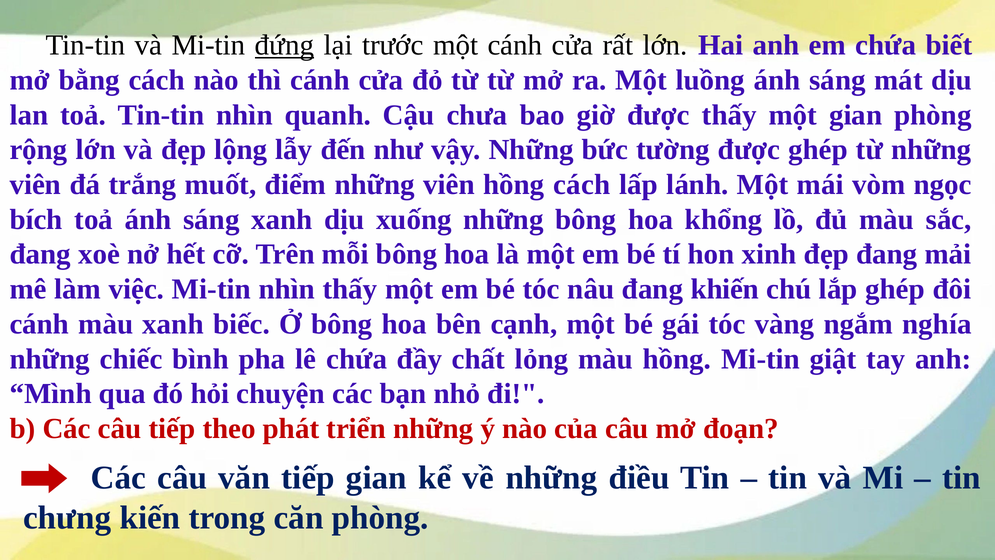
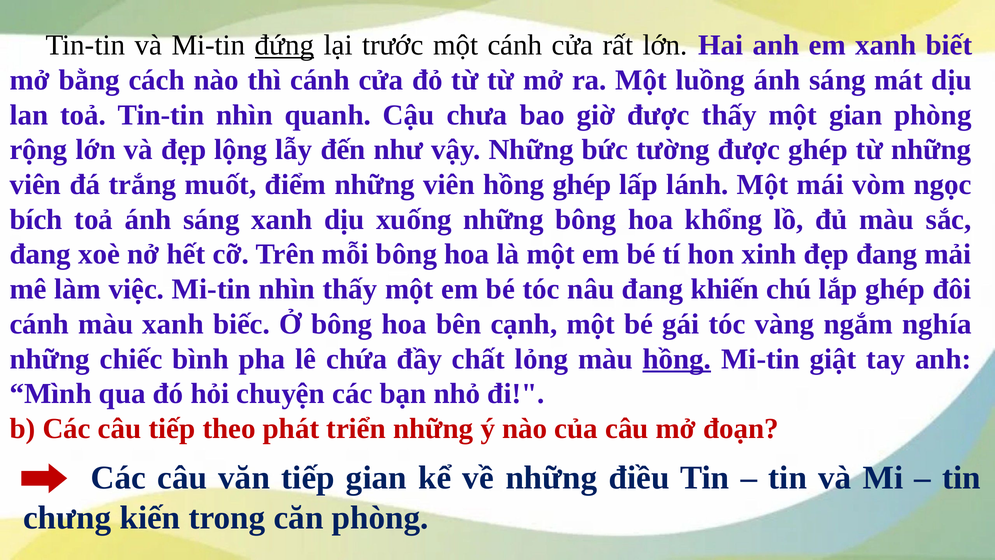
em chứa: chứa -> xanh
hồng cách: cách -> ghép
hồng at (677, 359) underline: none -> present
